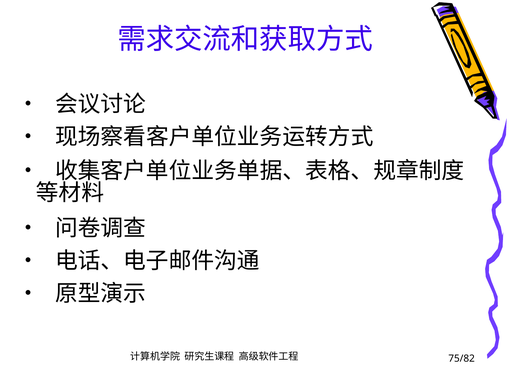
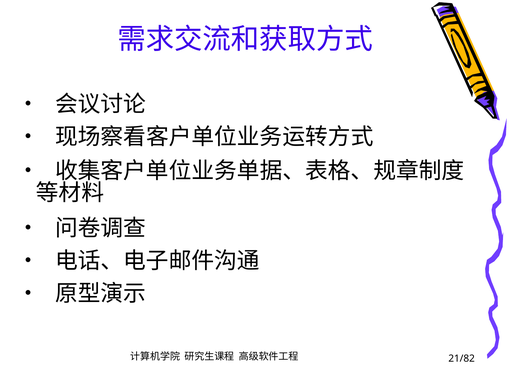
75/82: 75/82 -> 21/82
